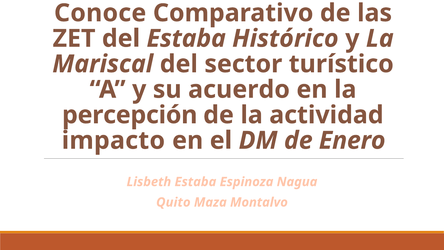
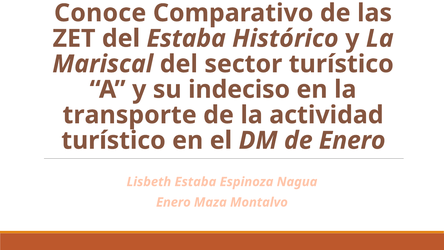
acuerdo: acuerdo -> indeciso
percepción: percepción -> transporte
impacto at (113, 140): impacto -> turístico
Quito at (173, 202): Quito -> Enero
